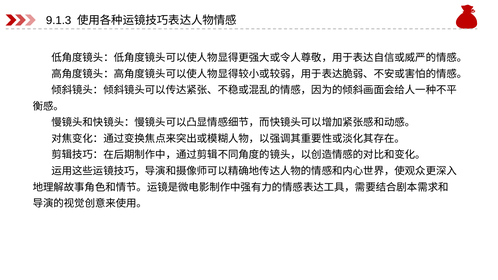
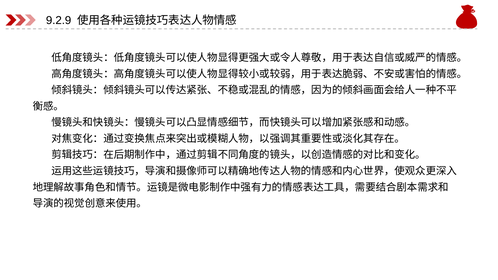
9.1.3: 9.1.3 -> 9.2.9
